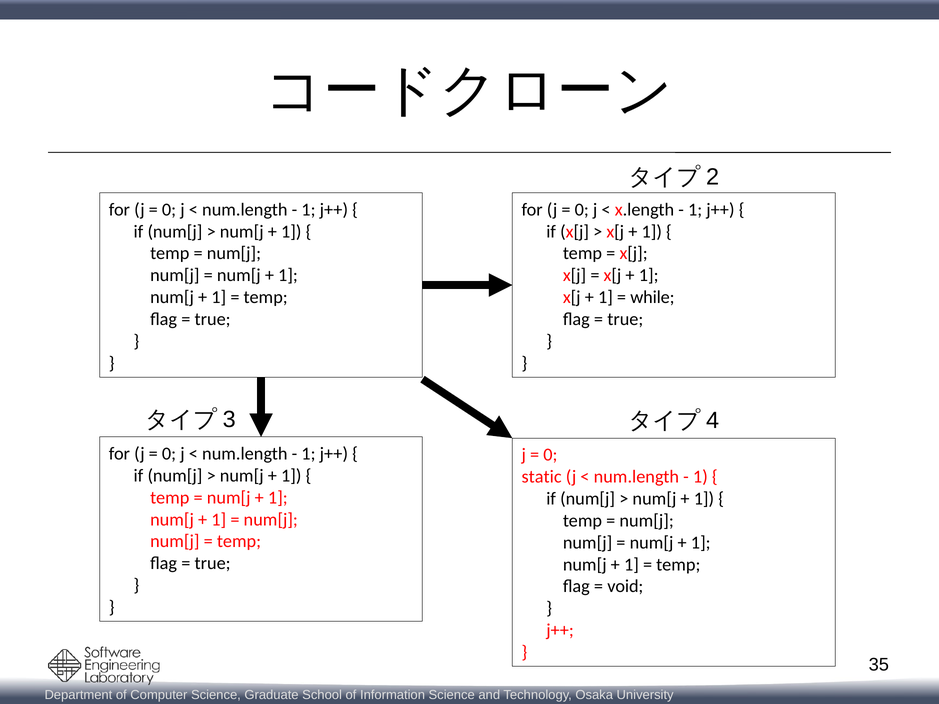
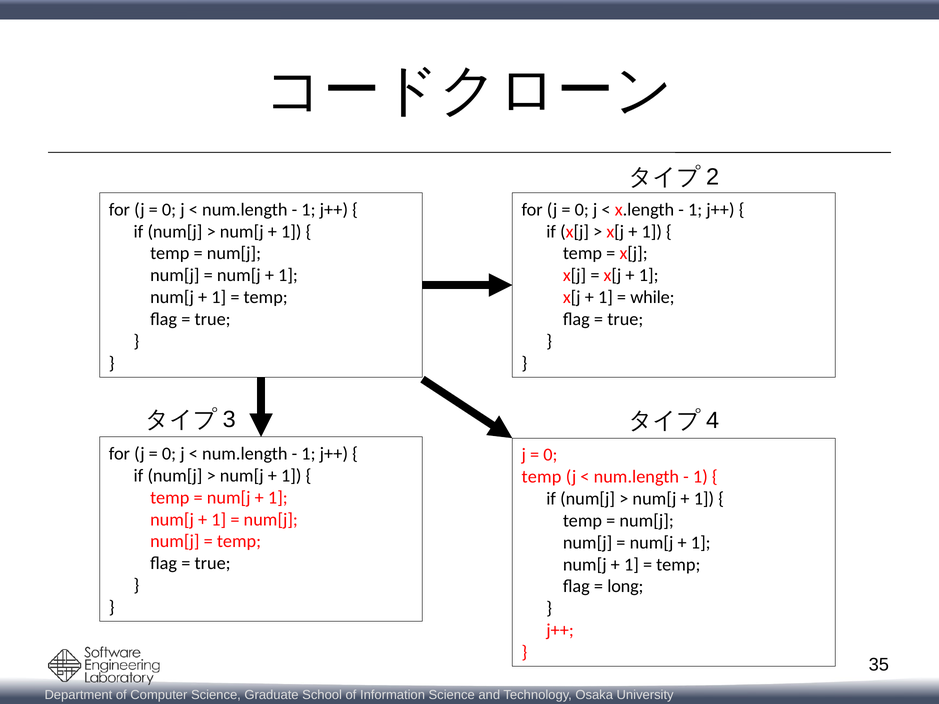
static at (542, 477): static -> temp
void: void -> long
